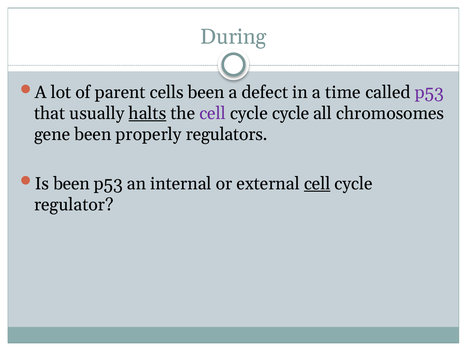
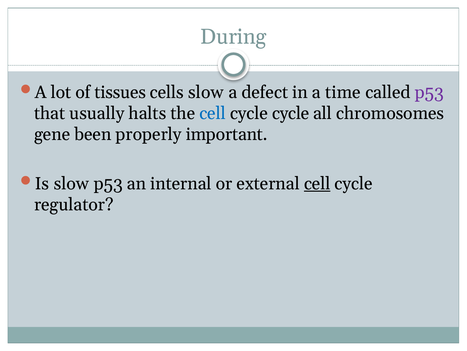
parent: parent -> tissues
cells been: been -> slow
halts underline: present -> none
cell at (213, 113) colour: purple -> blue
regulators: regulators -> important
Is been: been -> slow
